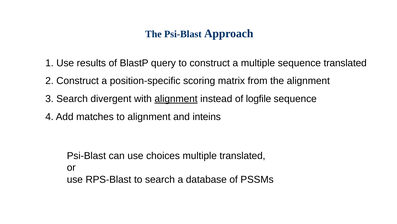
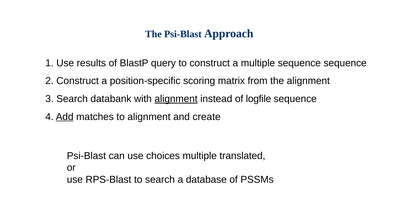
sequence translated: translated -> sequence
divergent: divergent -> databank
Add underline: none -> present
inteins: inteins -> create
